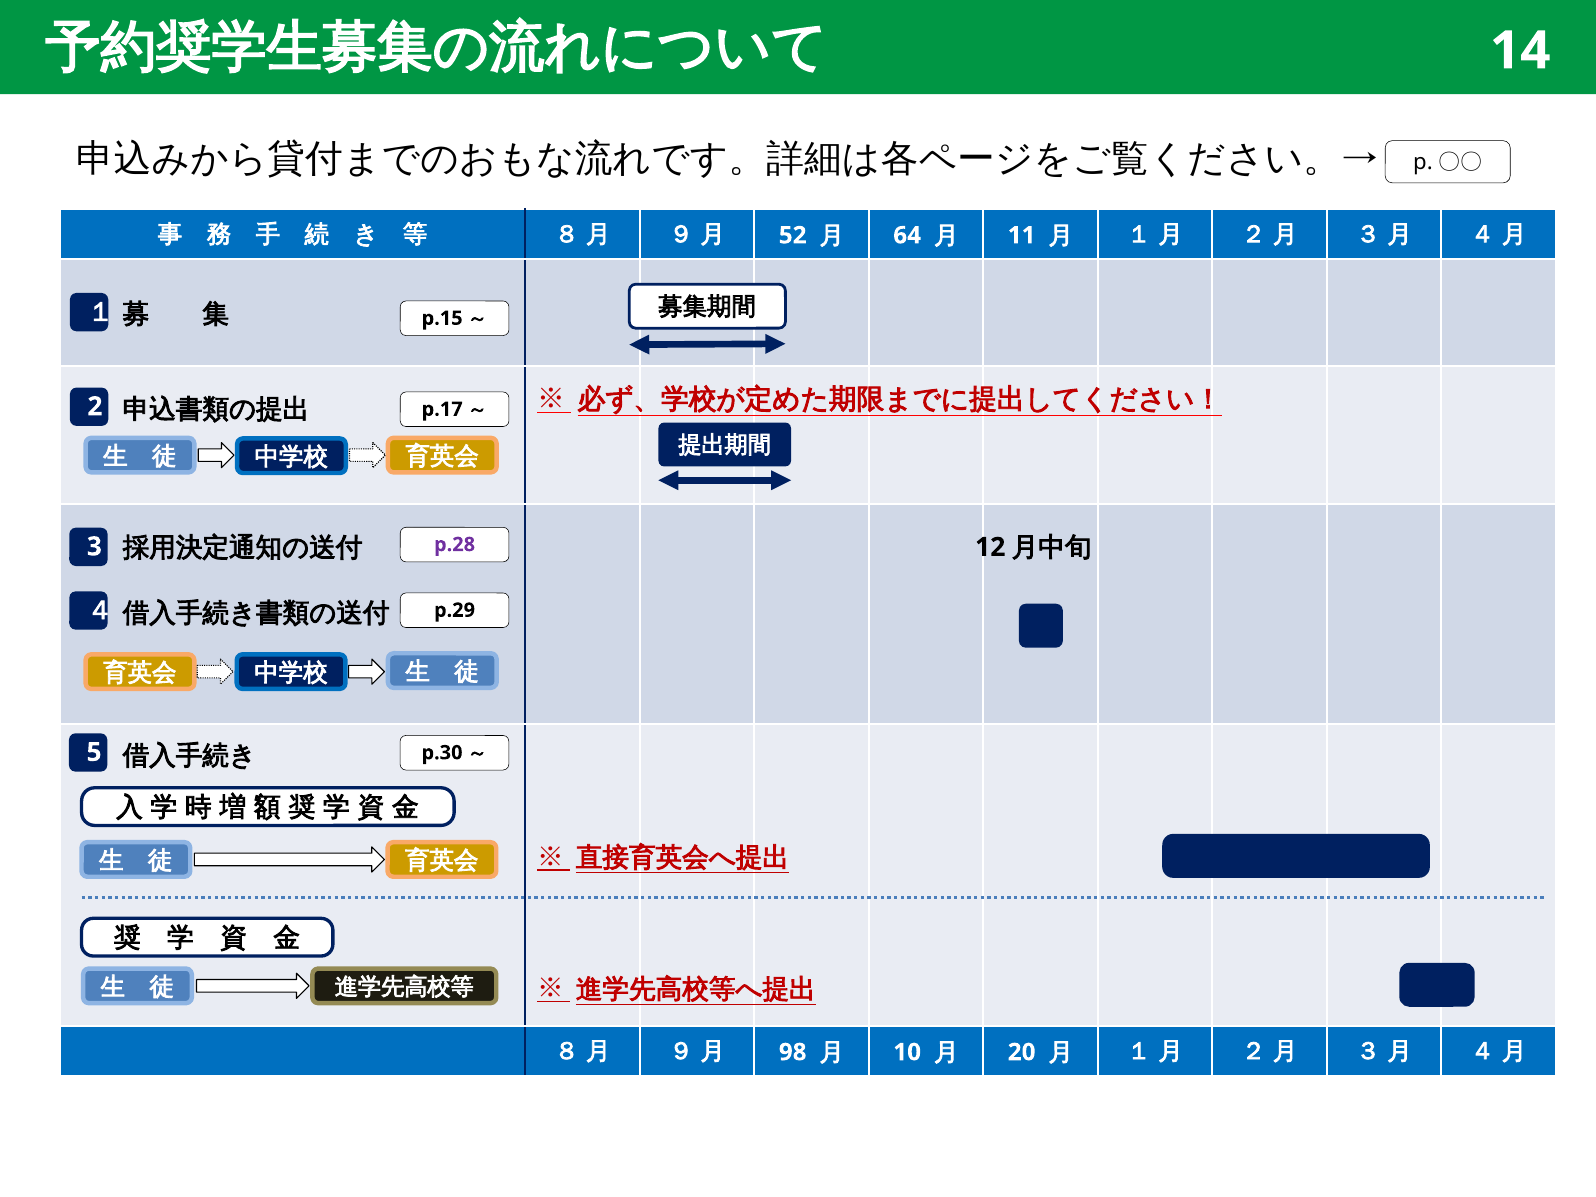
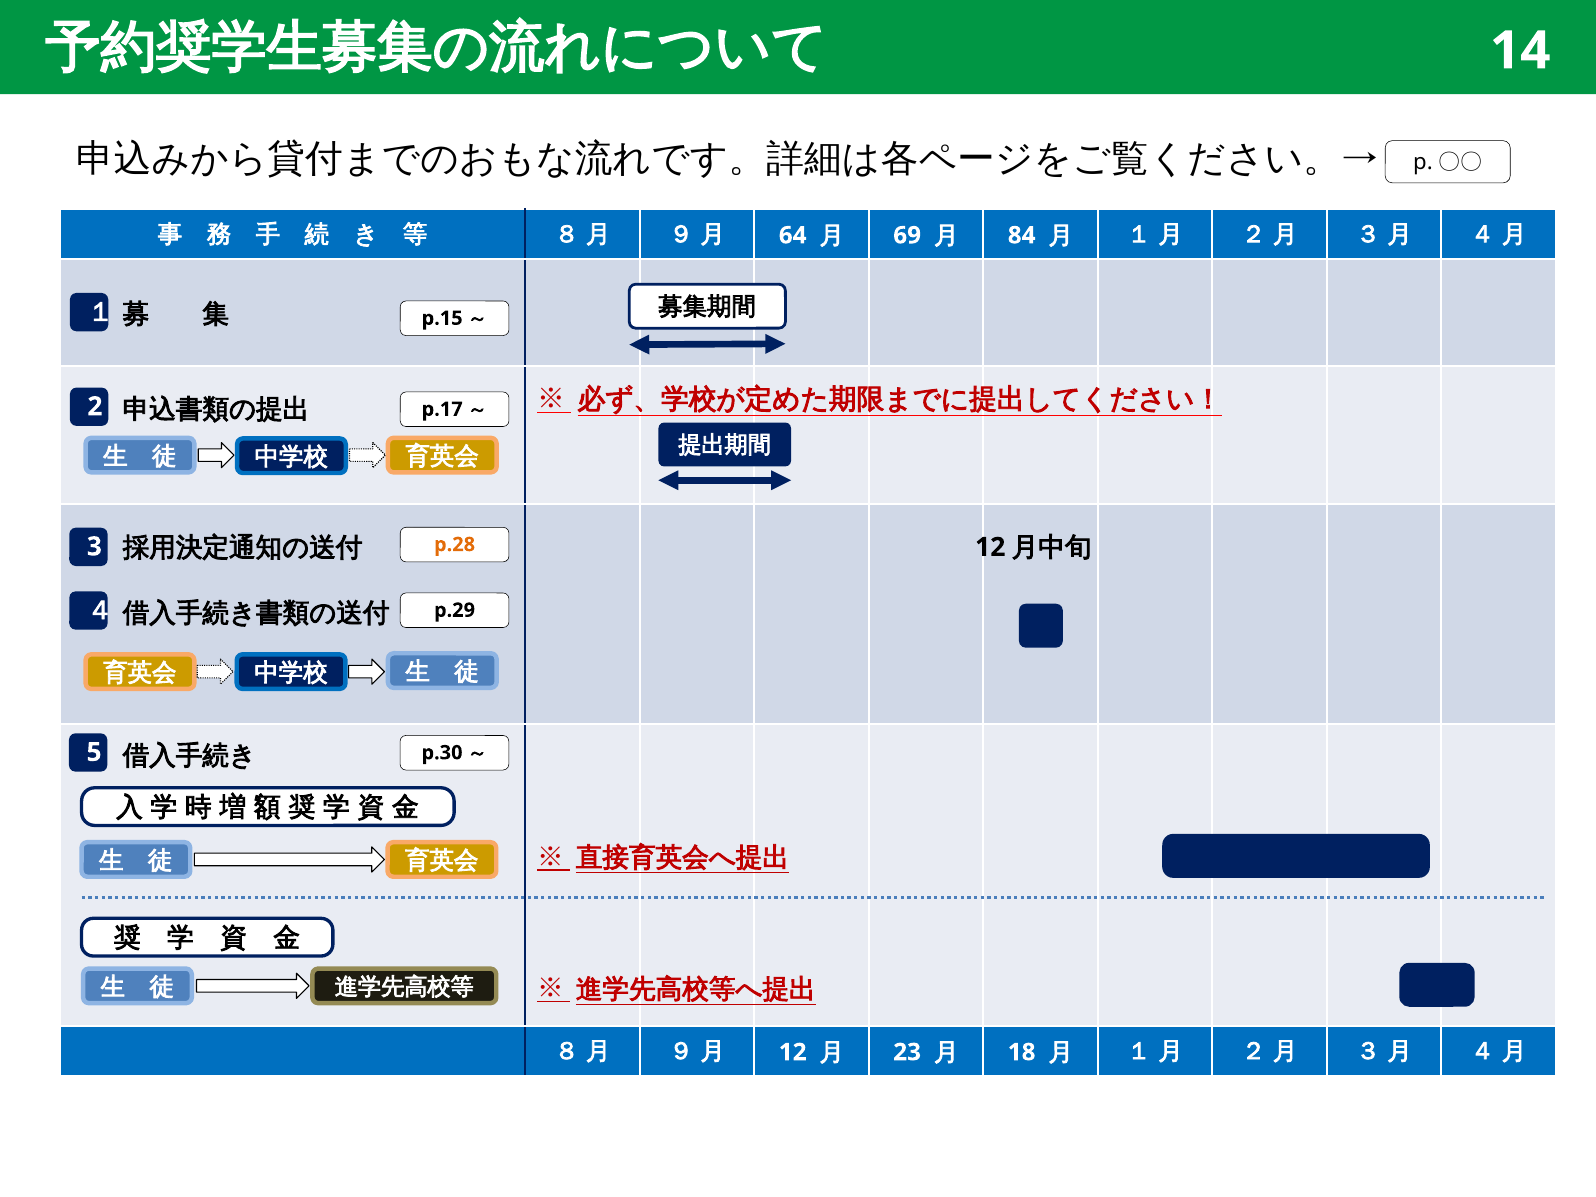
52: 52 -> 64
64: 64 -> 69
11: 11 -> 84
p.28 colour: purple -> orange
98 at (793, 1052): 98 -> 12
10: 10 -> 23
20: 20 -> 18
